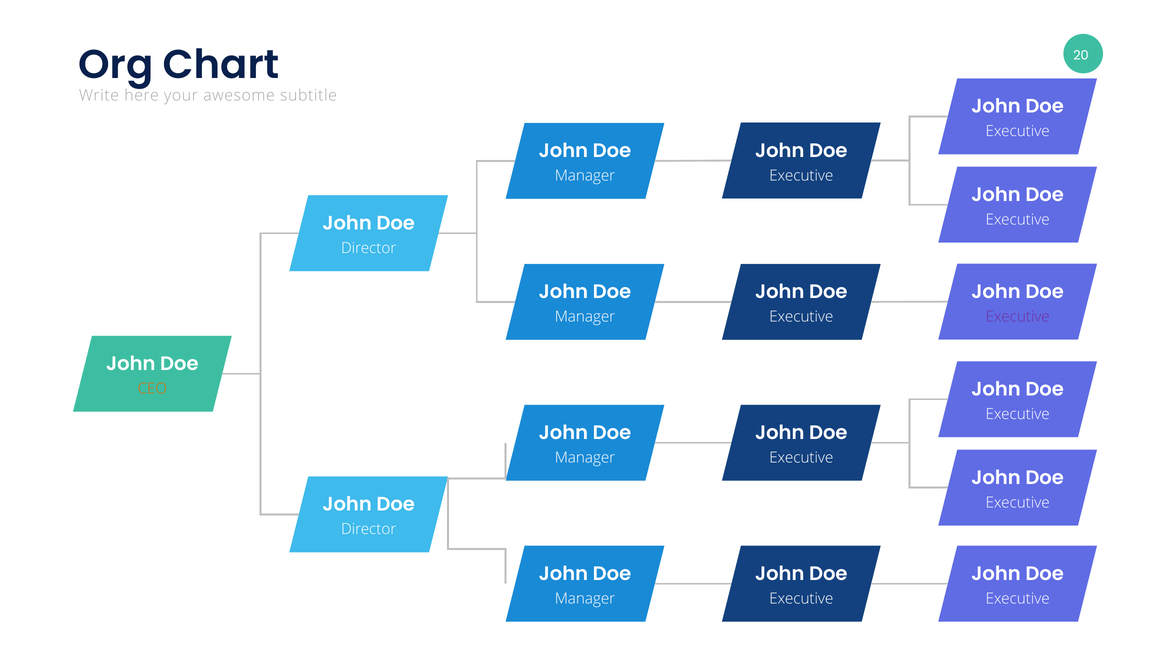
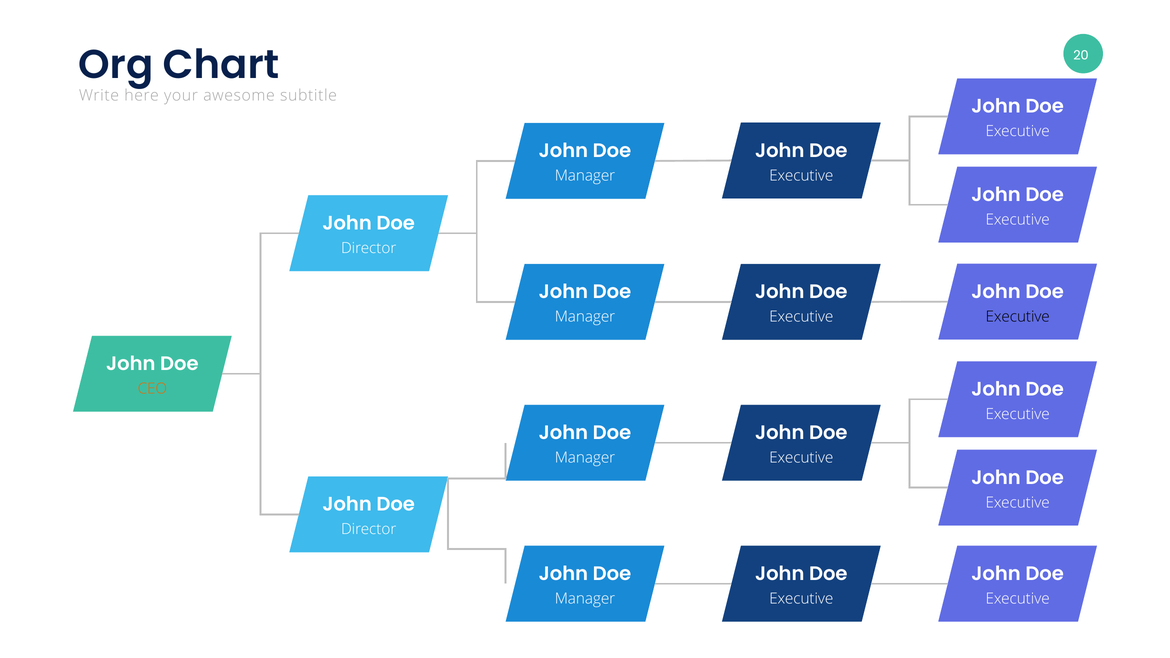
Executive at (1018, 317) colour: purple -> black
